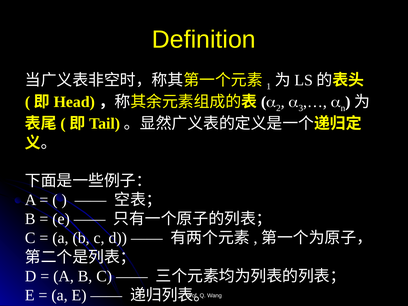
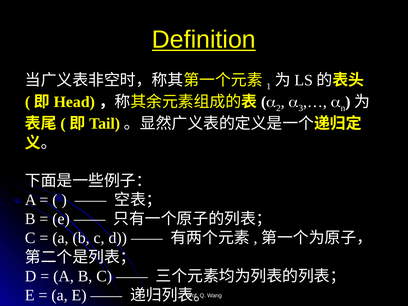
Definition underline: none -> present
